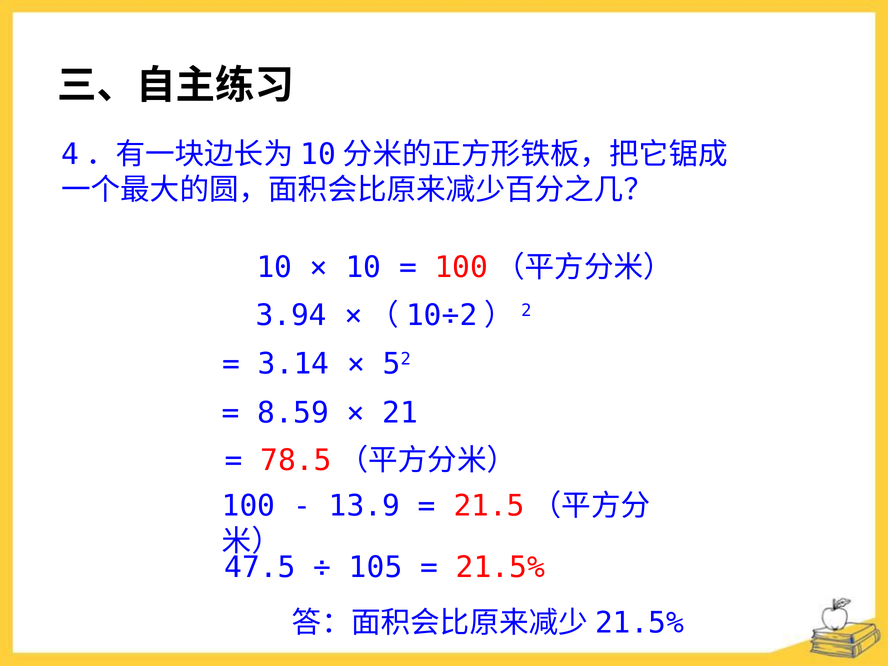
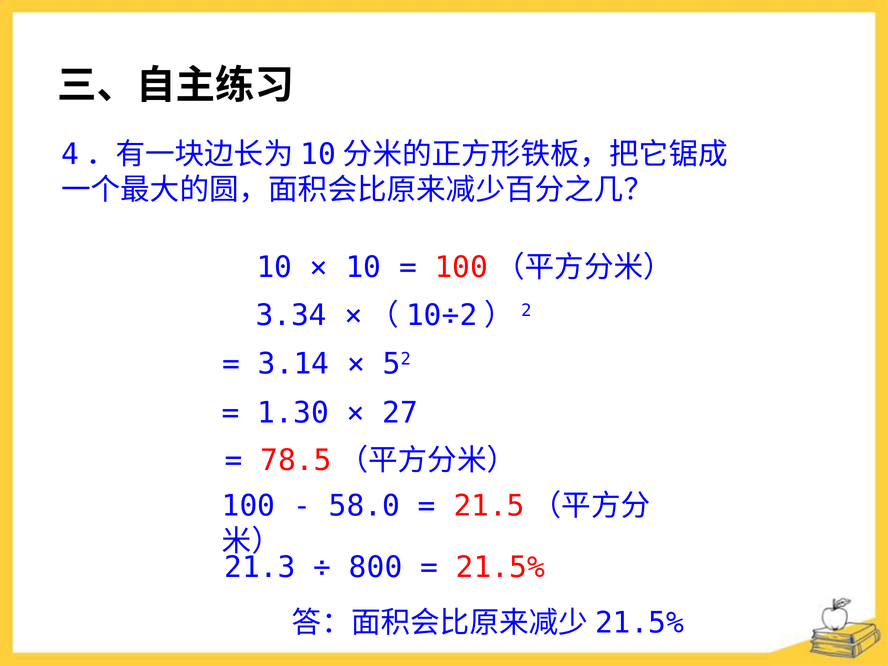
3.94: 3.94 -> 3.34
8.59: 8.59 -> 1.30
21: 21 -> 27
13.9: 13.9 -> 58.0
47.5: 47.5 -> 21.3
105: 105 -> 800
